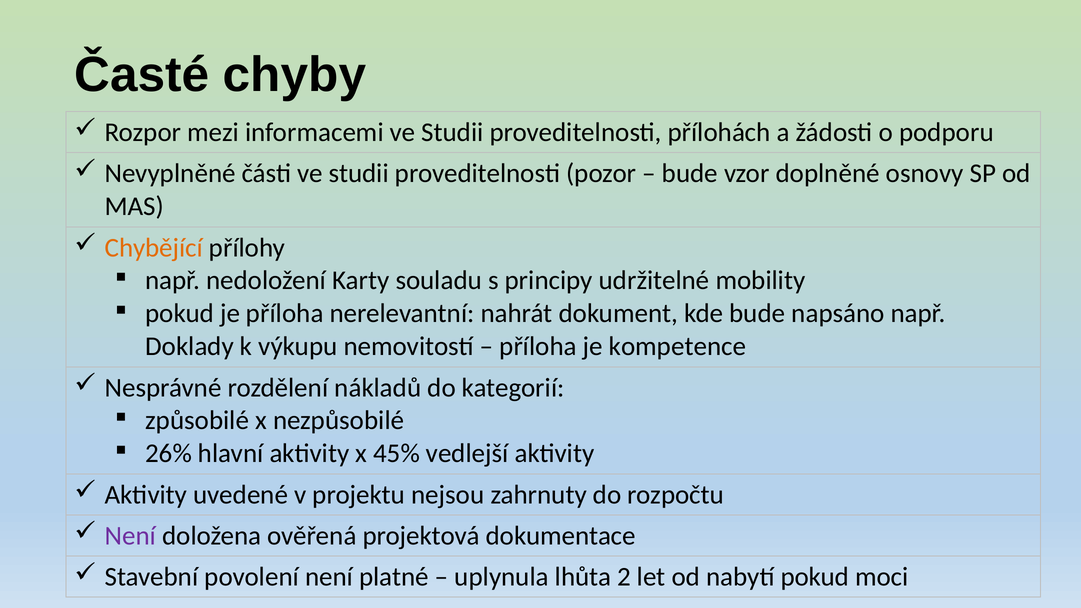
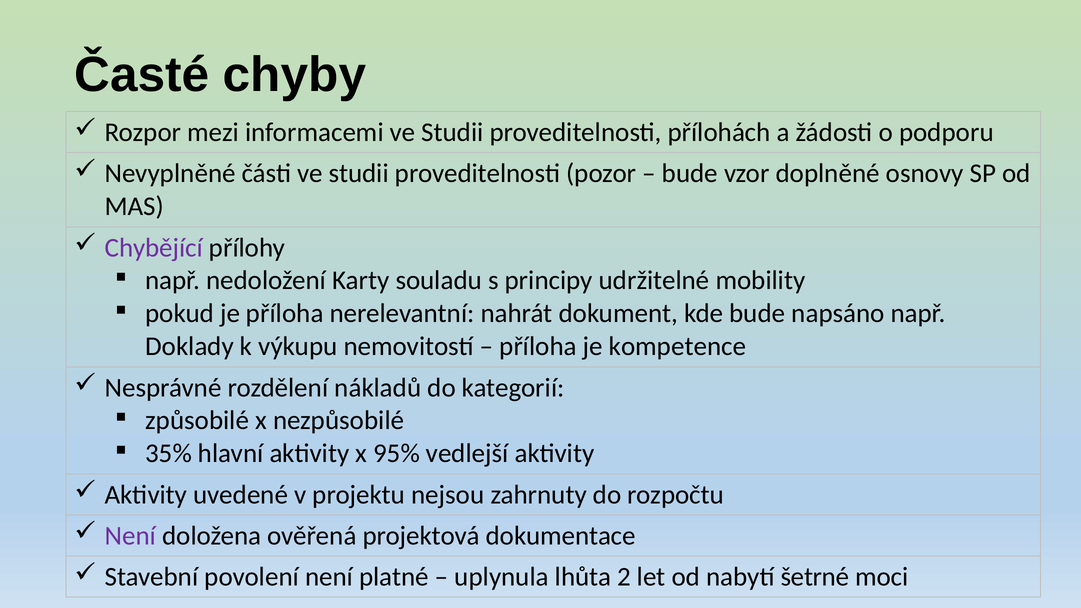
Chybějící colour: orange -> purple
26%: 26% -> 35%
45%: 45% -> 95%
nabytí pokud: pokud -> šetrné
